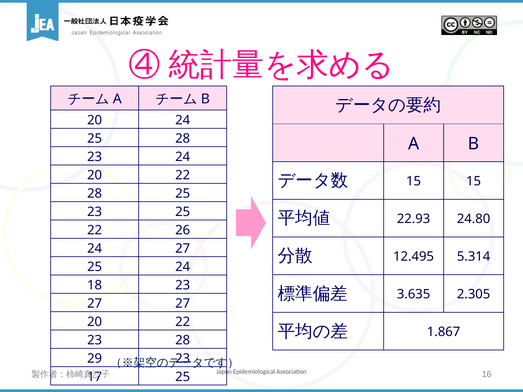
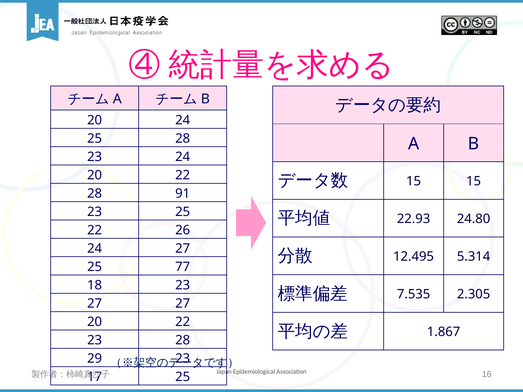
28 25: 25 -> 91
25 24: 24 -> 77
3.635: 3.635 -> 7.535
